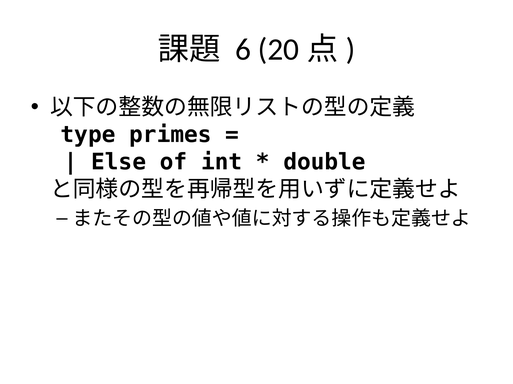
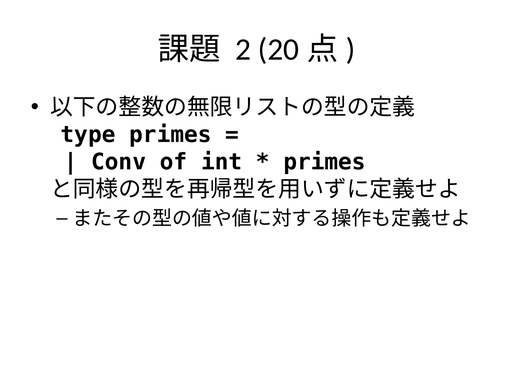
6: 6 -> 2
Else: Else -> Conv
double at (325, 162): double -> primes
